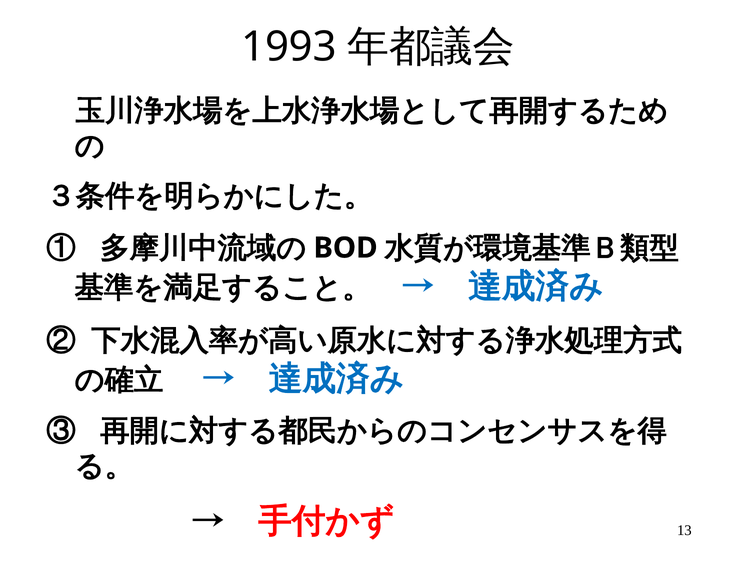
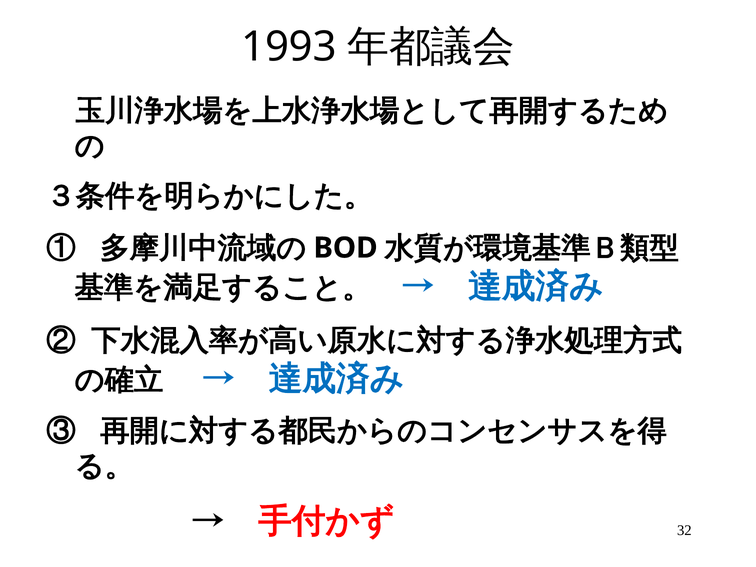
13: 13 -> 32
